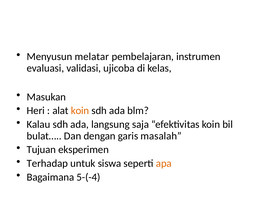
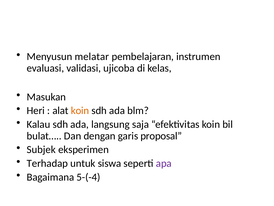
masalah: masalah -> proposal
Tujuan: Tujuan -> Subjek
apa colour: orange -> purple
